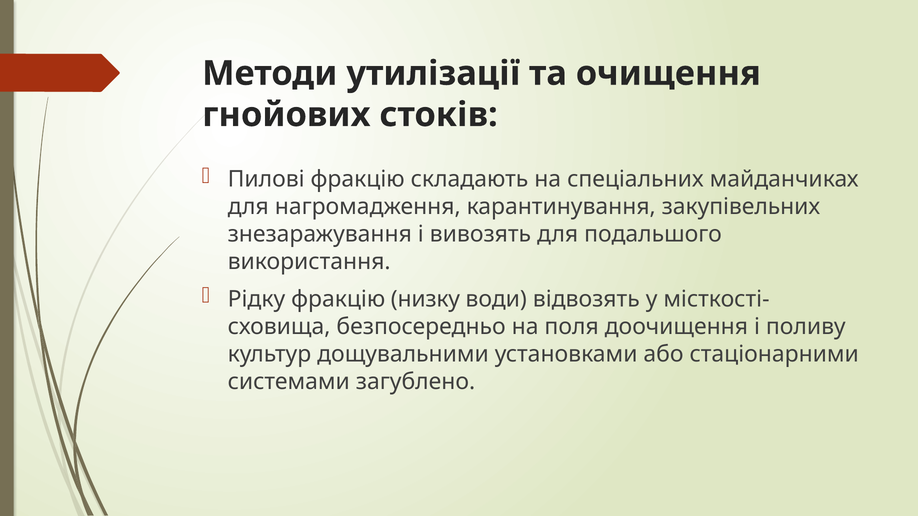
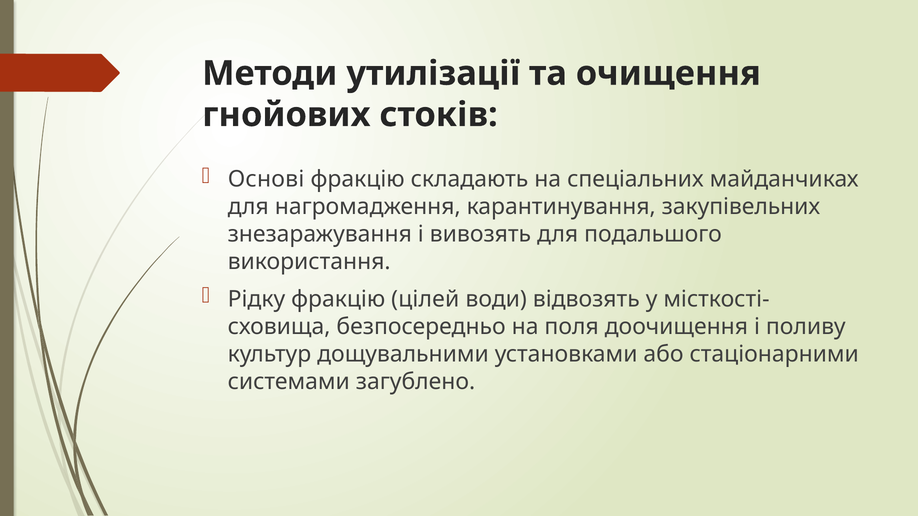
Пилові: Пилові -> Основі
низку: низку -> цілей
